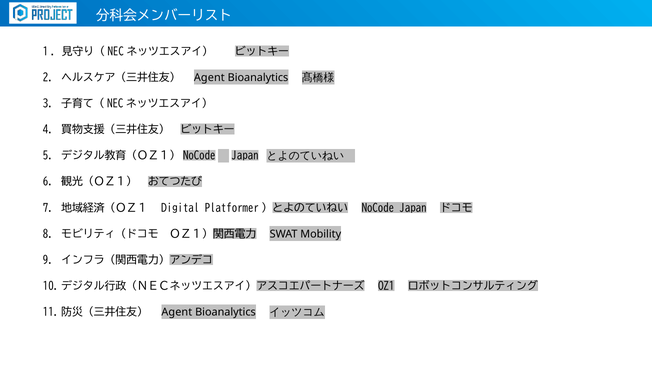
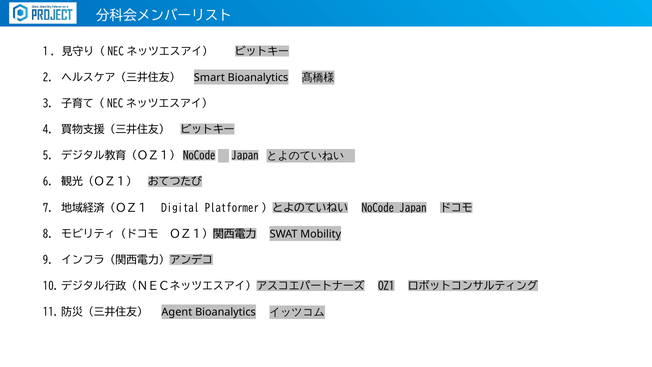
Agent at (209, 77): Agent -> Smart
